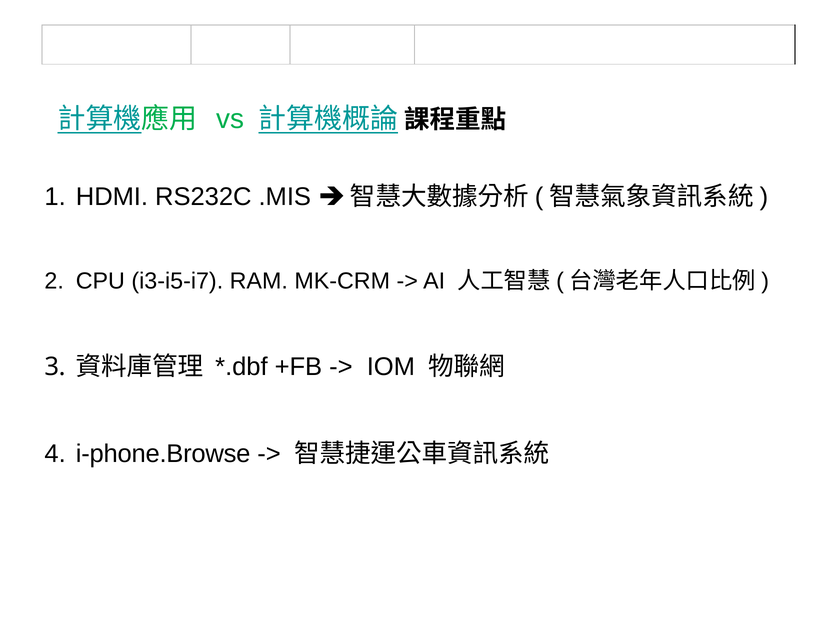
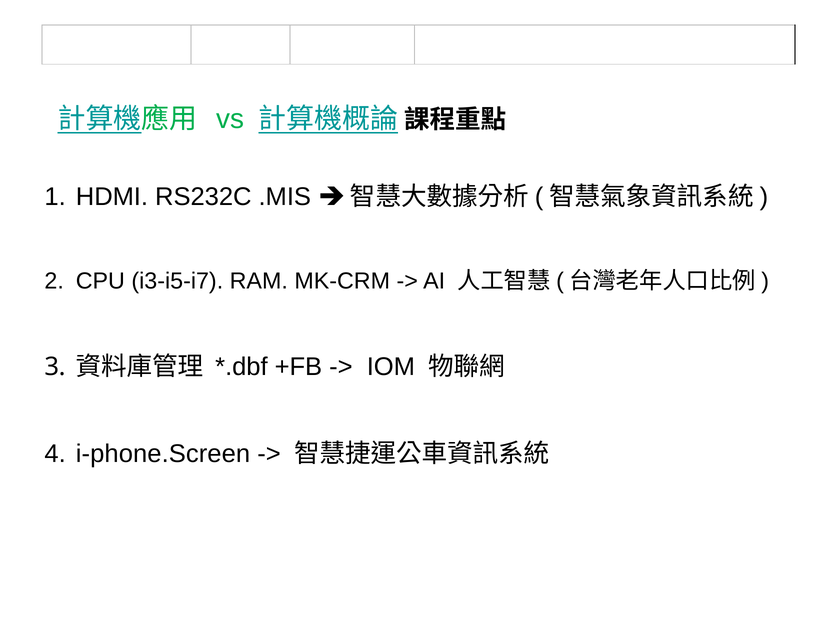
i-phone.Browse: i-phone.Browse -> i-phone.Screen
